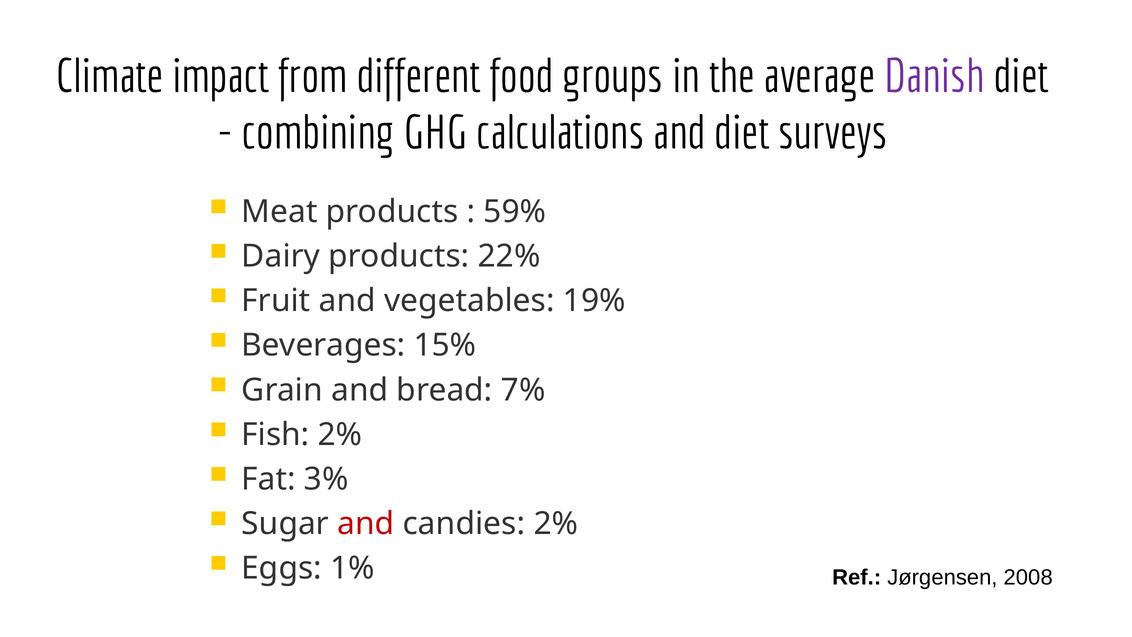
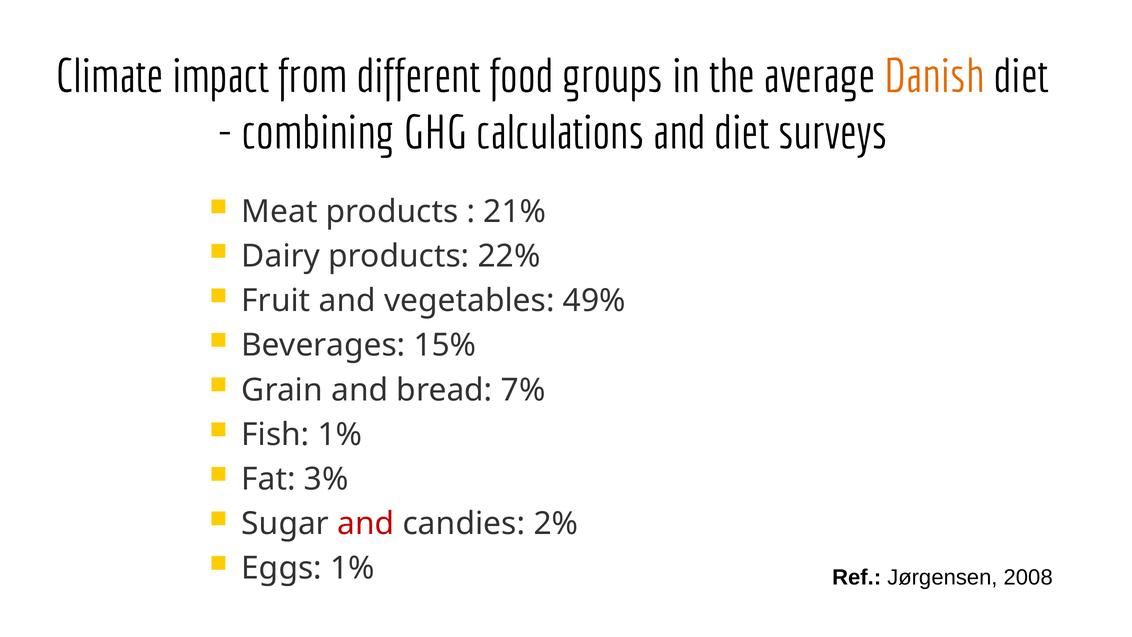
Danish colour: purple -> orange
59%: 59% -> 21%
19%: 19% -> 49%
Fish 2%: 2% -> 1%
